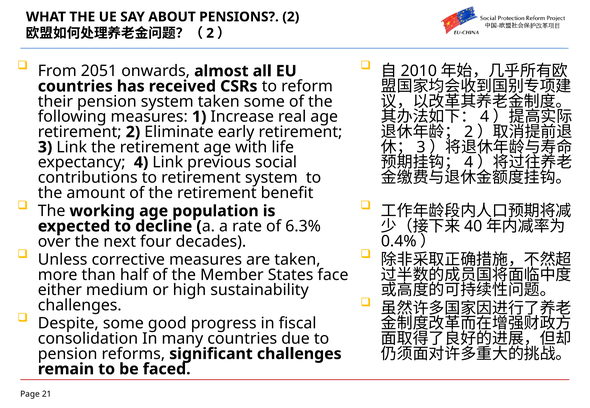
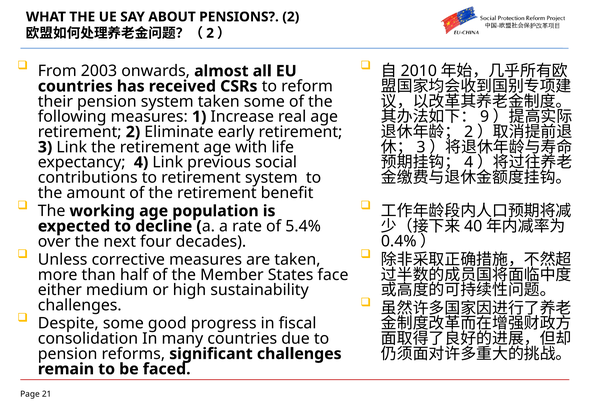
2051: 2051 -> 2003
4 at (485, 117): 4 -> 9
6.3%: 6.3% -> 5.4%
